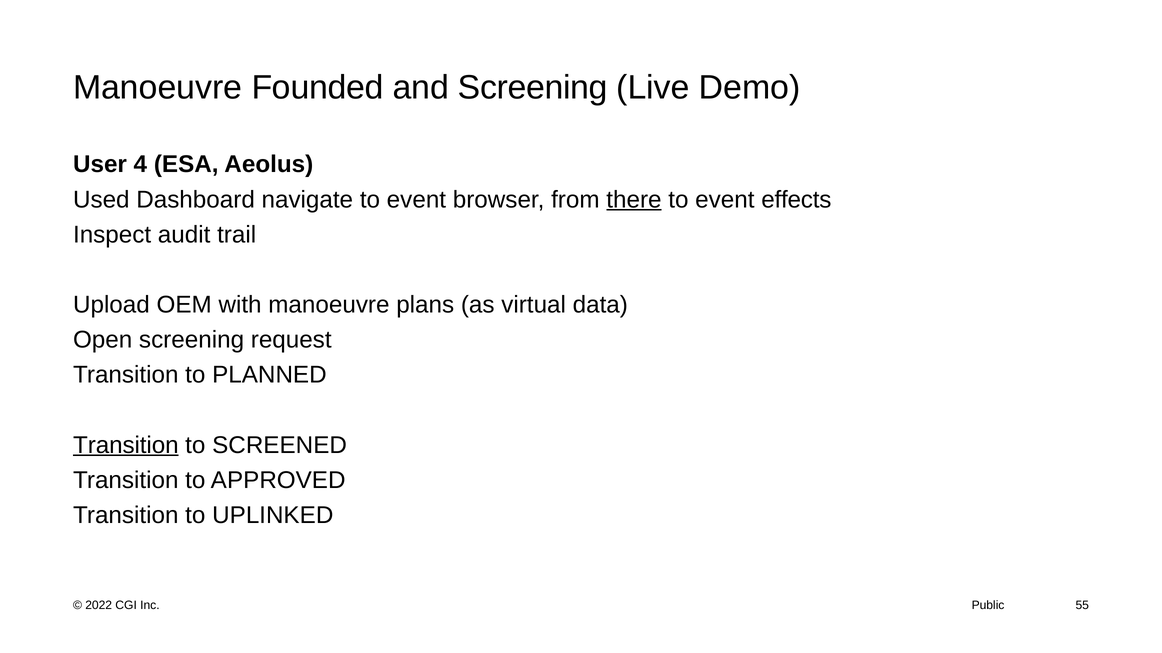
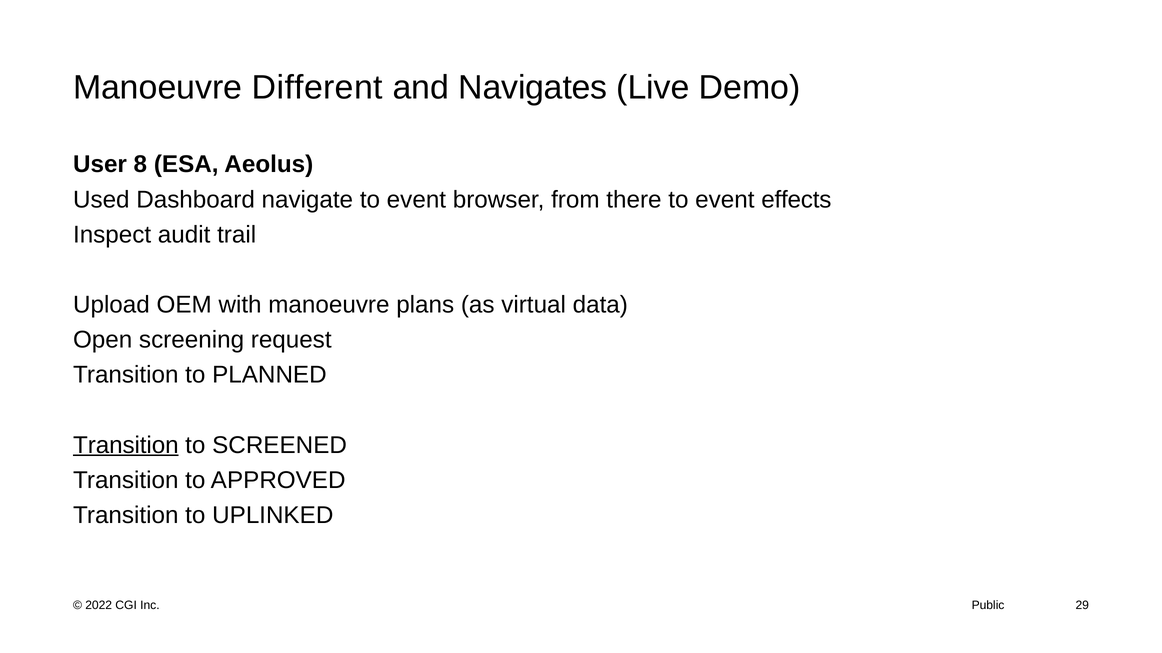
Founded: Founded -> Different
and Screening: Screening -> Navigates
4: 4 -> 8
there underline: present -> none
55: 55 -> 29
